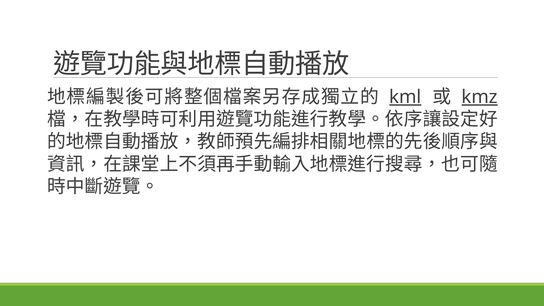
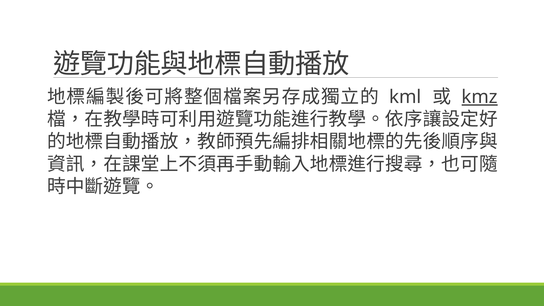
kml underline: present -> none
